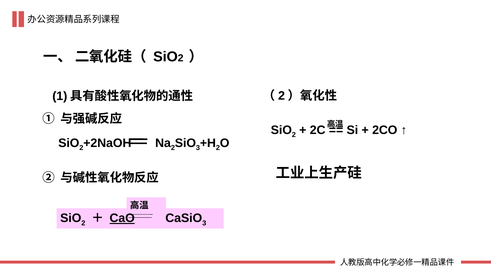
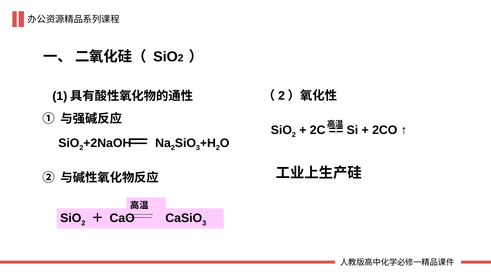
CaO underline: present -> none
